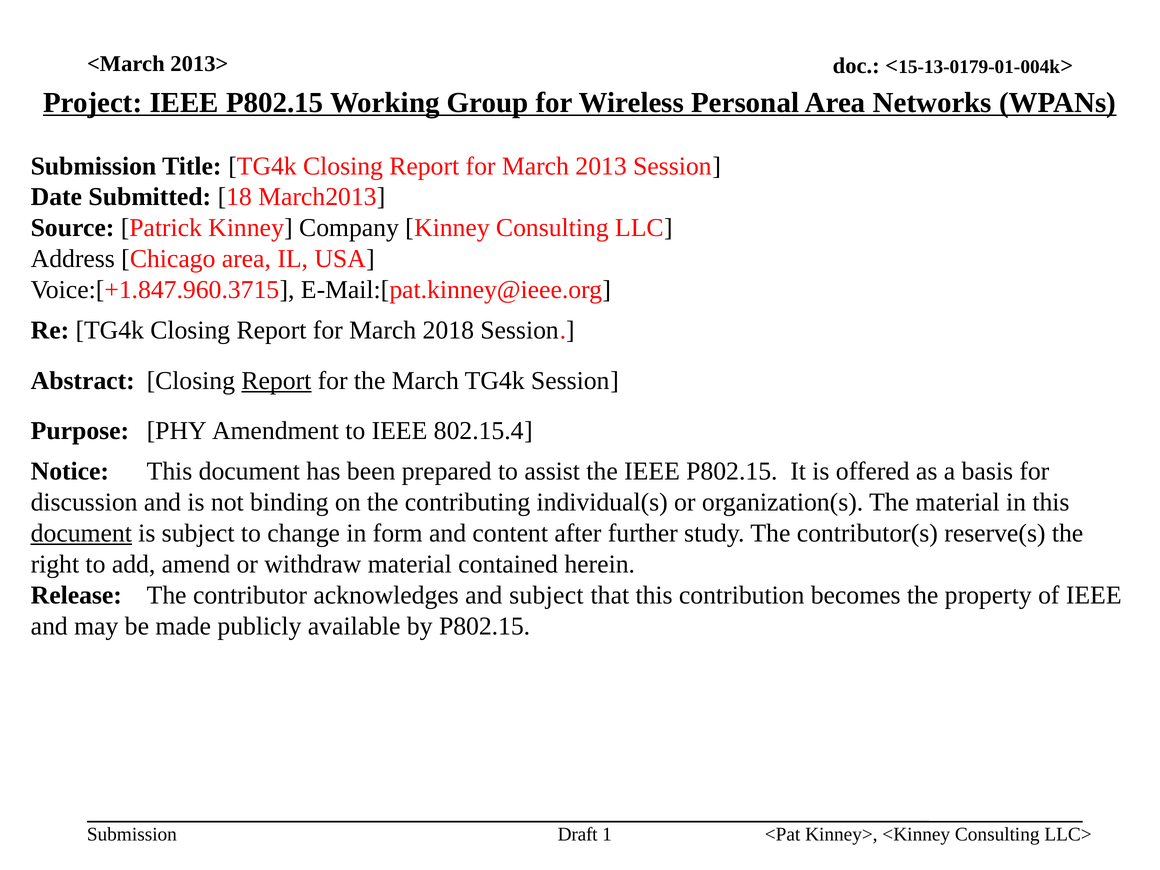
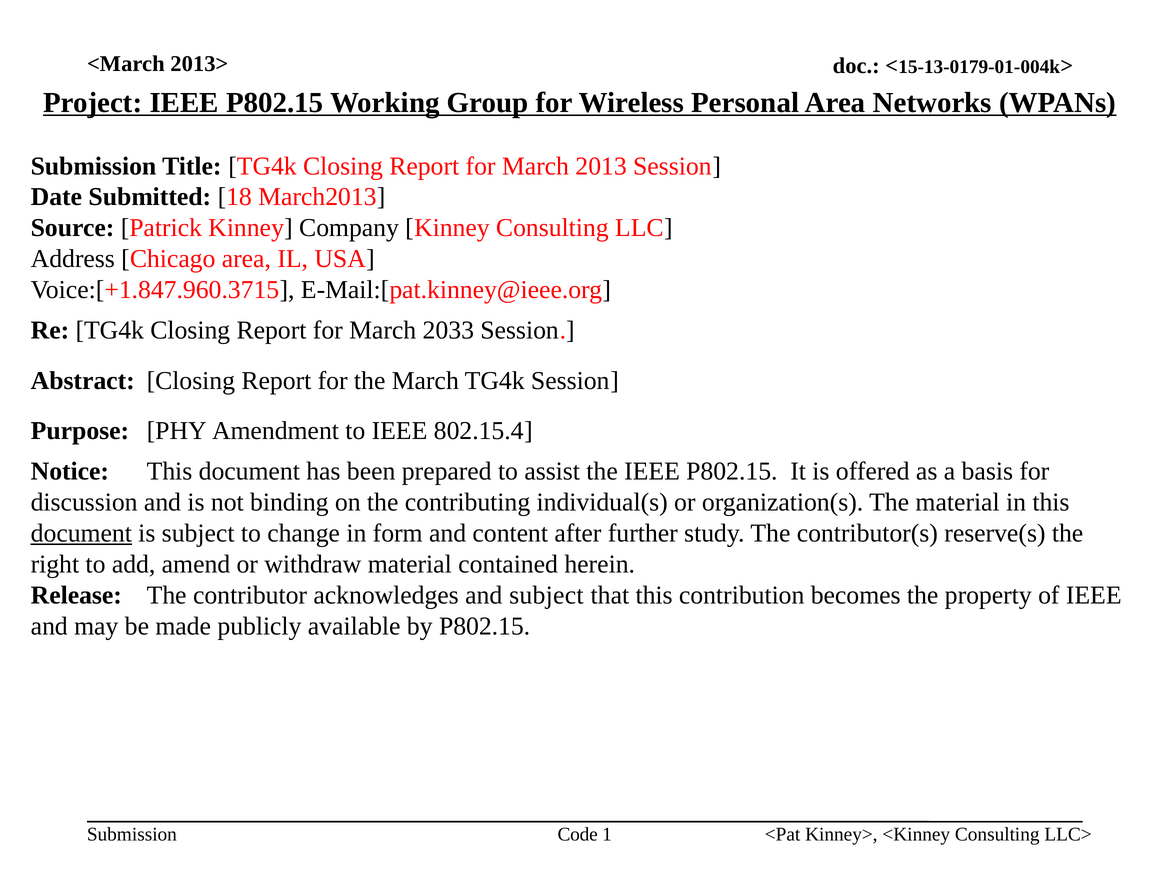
2018: 2018 -> 2033
Report at (276, 381) underline: present -> none
Draft: Draft -> Code
